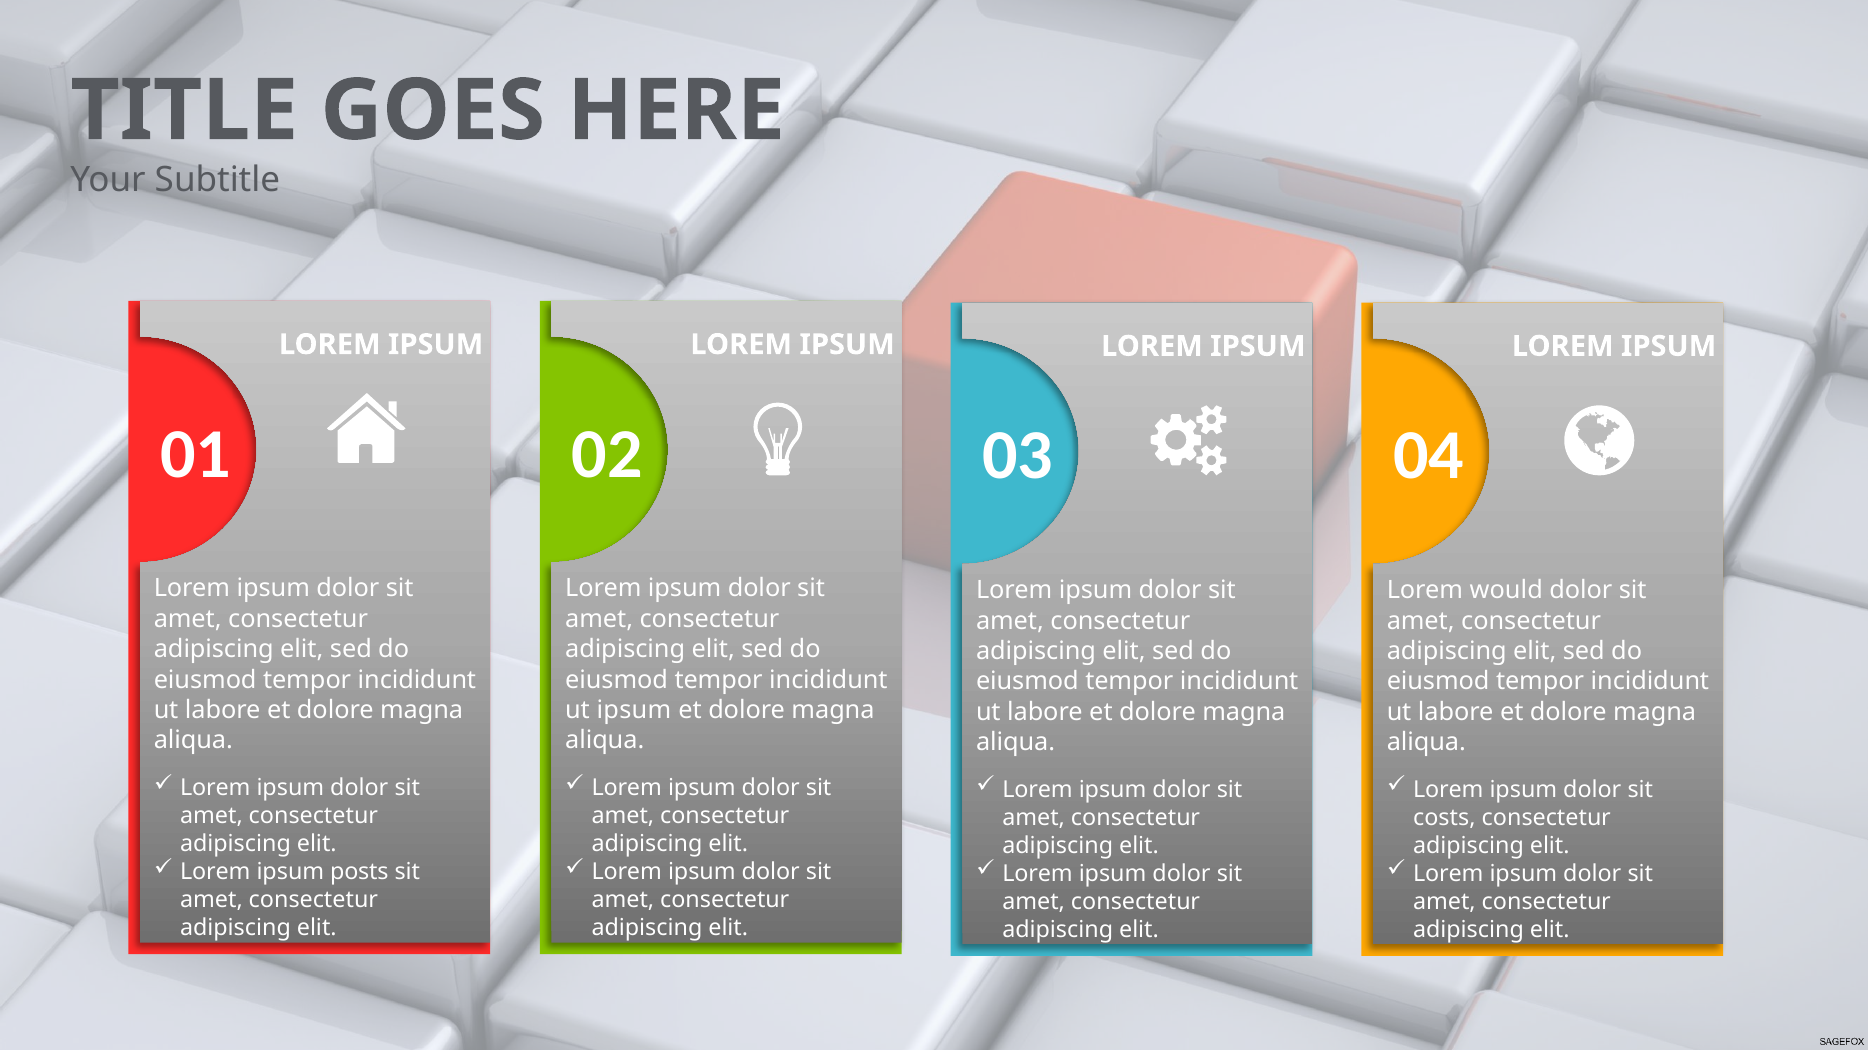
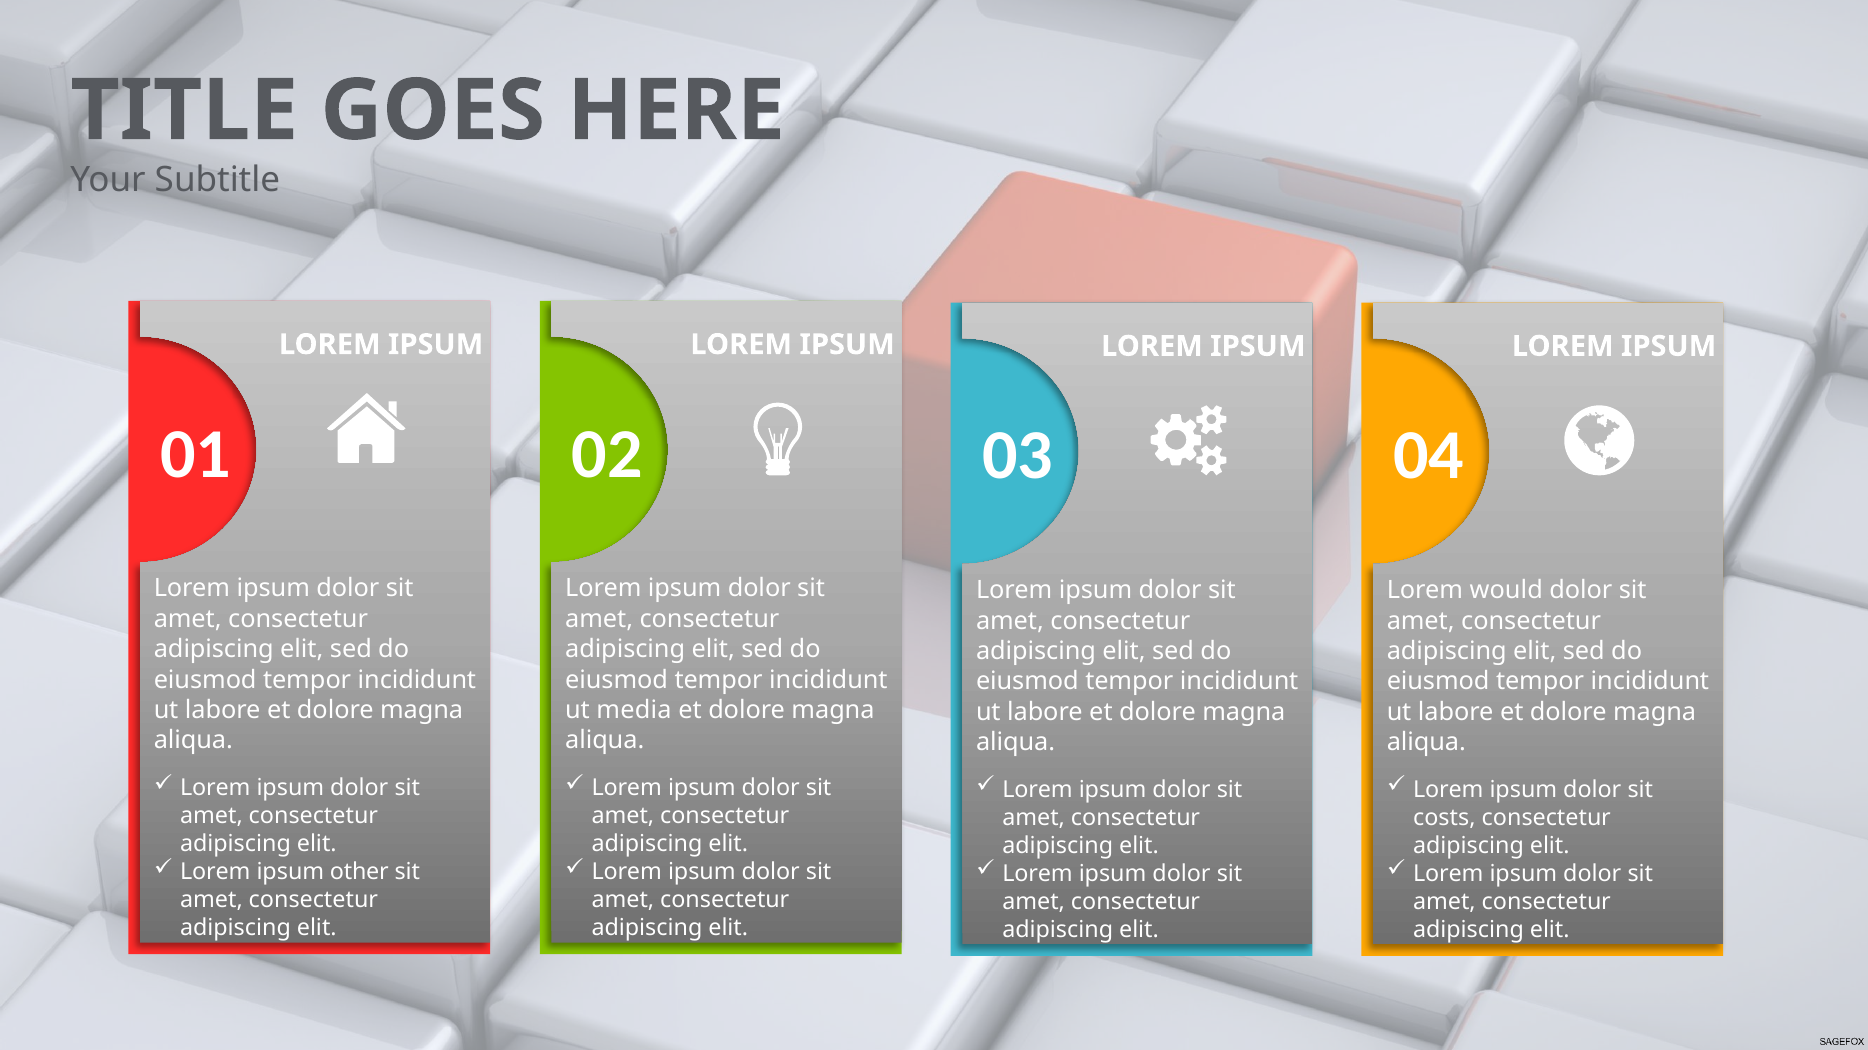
ut ipsum: ipsum -> media
posts: posts -> other
